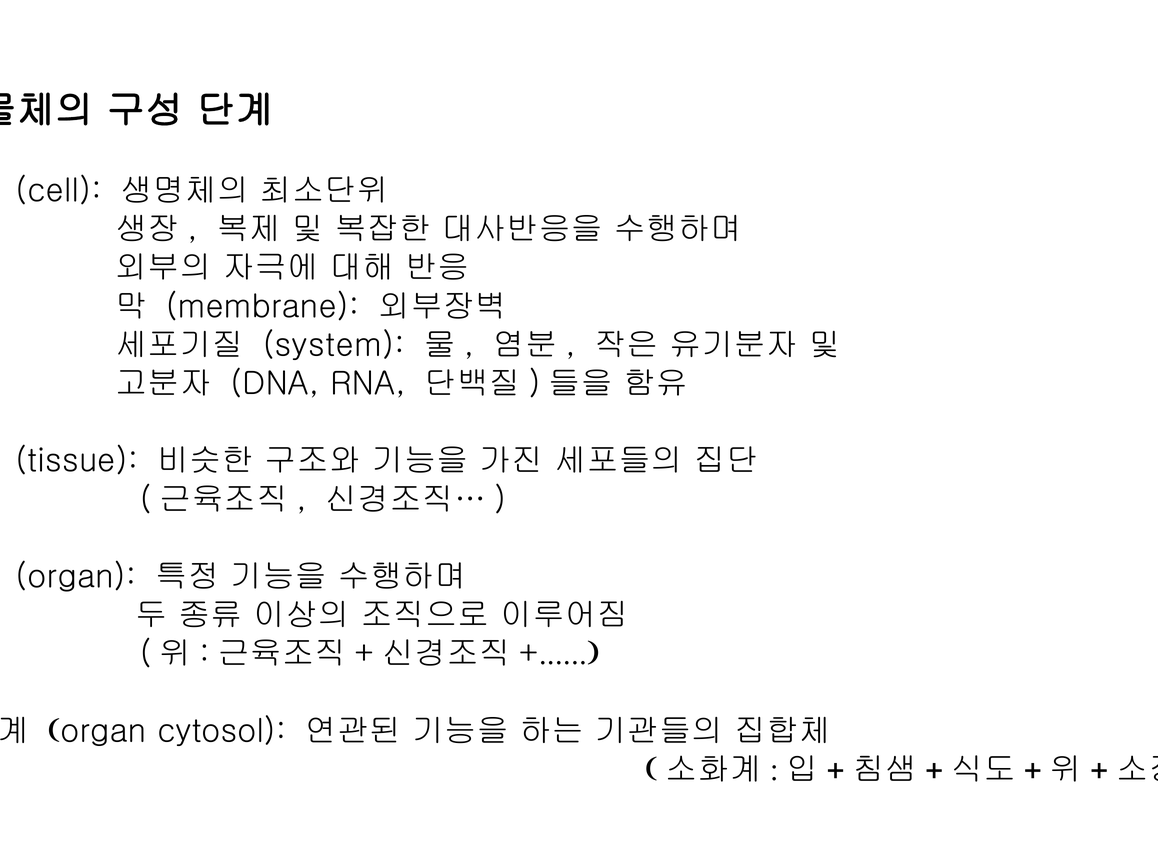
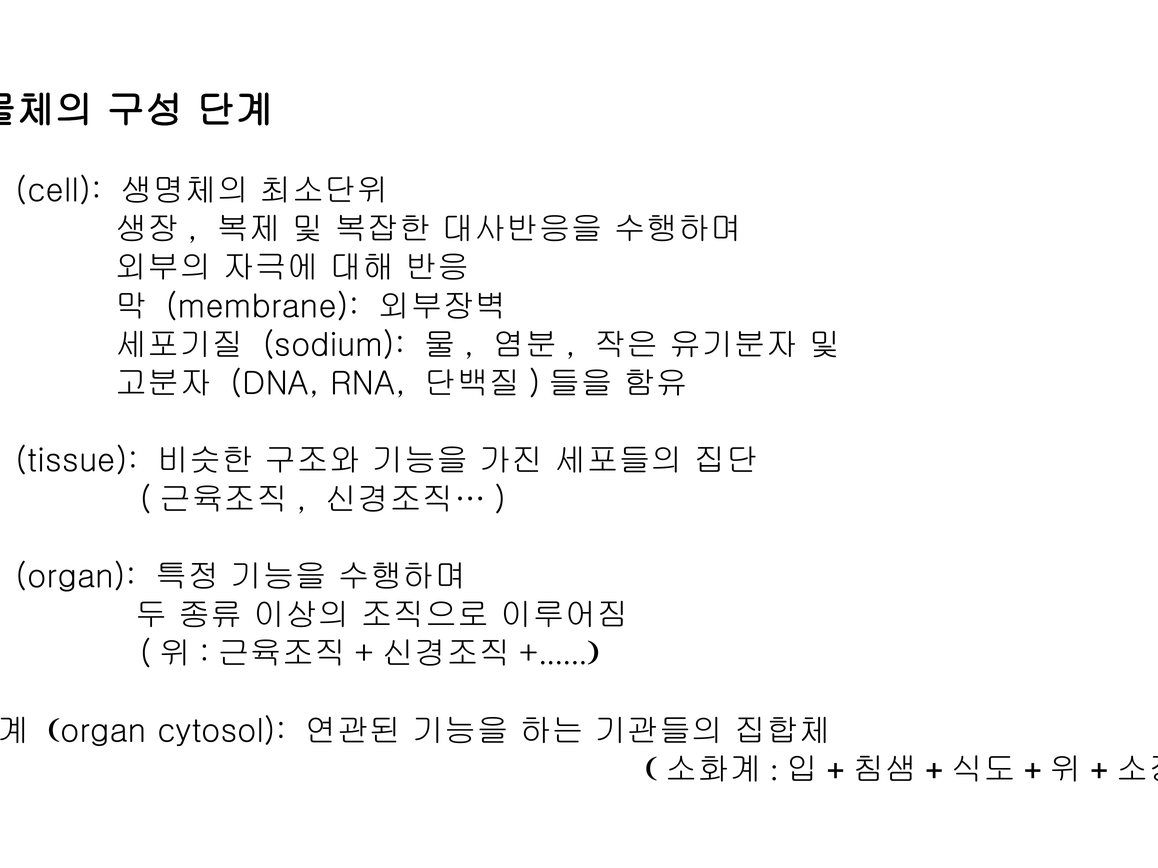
system: system -> sodium
